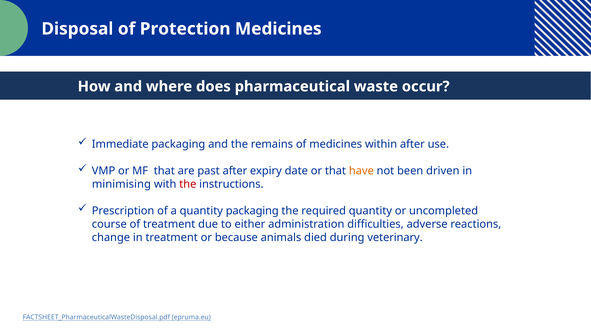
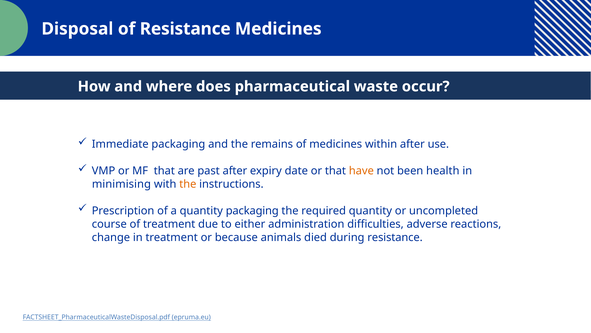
of Protection: Protection -> Resistance
driven: driven -> health
the at (188, 184) colour: red -> orange
during veterinary: veterinary -> resistance
